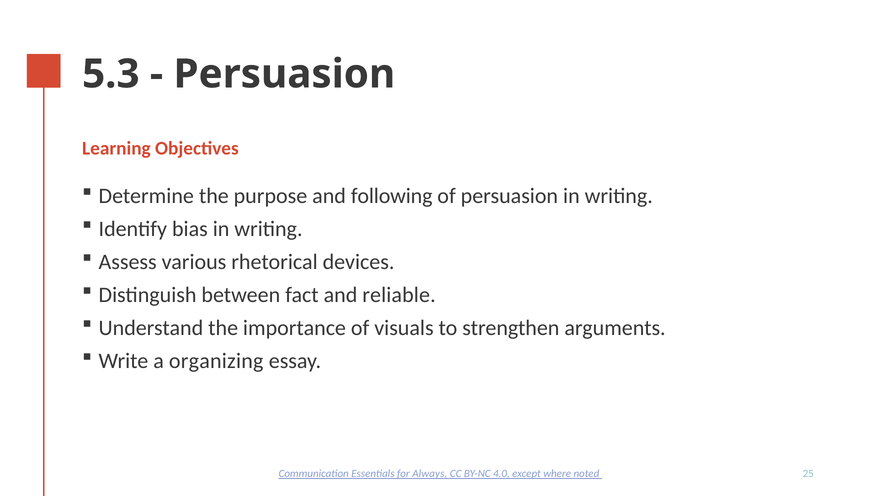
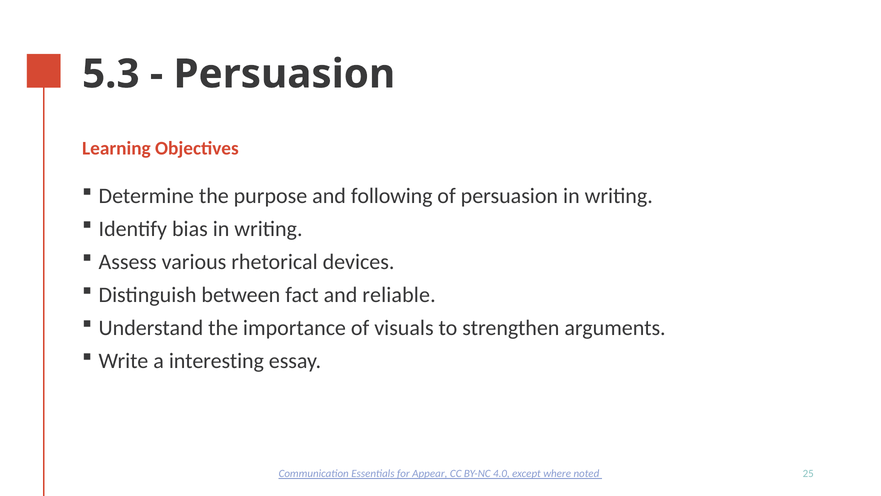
organizing: organizing -> interesting
Always: Always -> Appear
